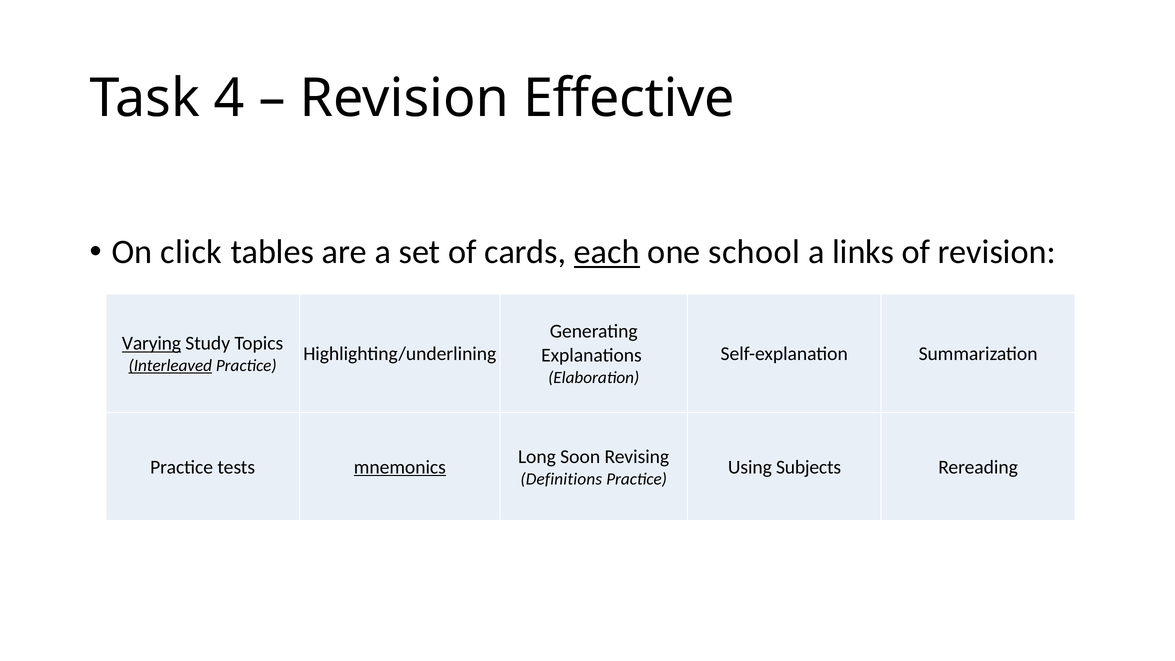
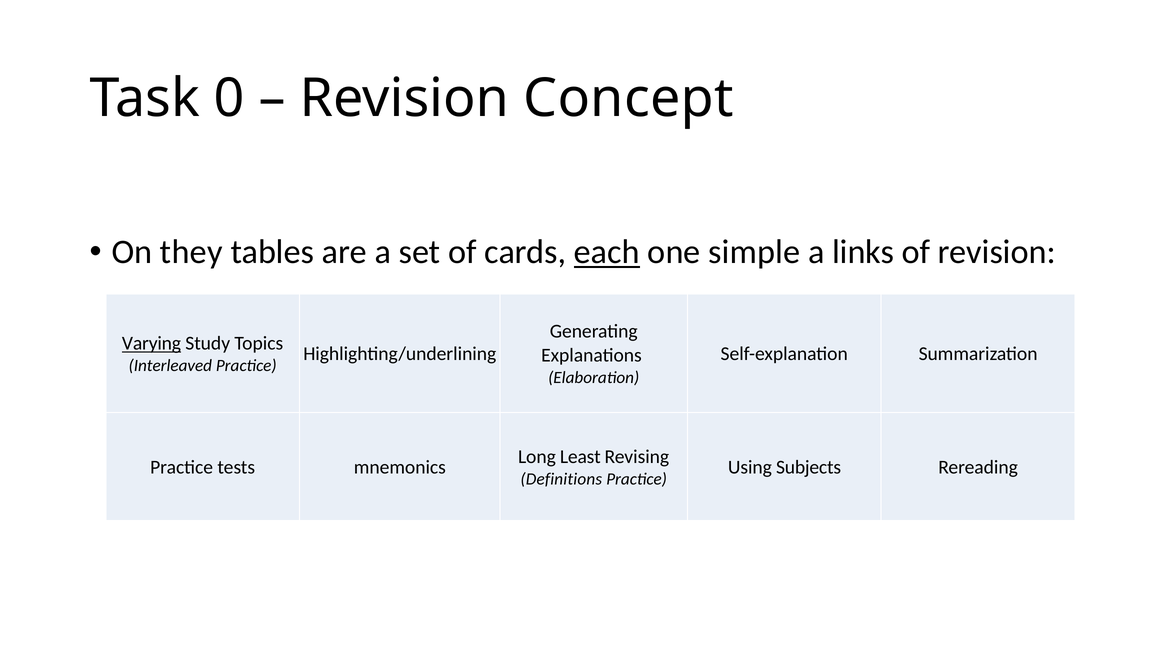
4: 4 -> 0
Effective: Effective -> Concept
click: click -> they
school: school -> simple
Interleaved underline: present -> none
Soon: Soon -> Least
mnemonics underline: present -> none
